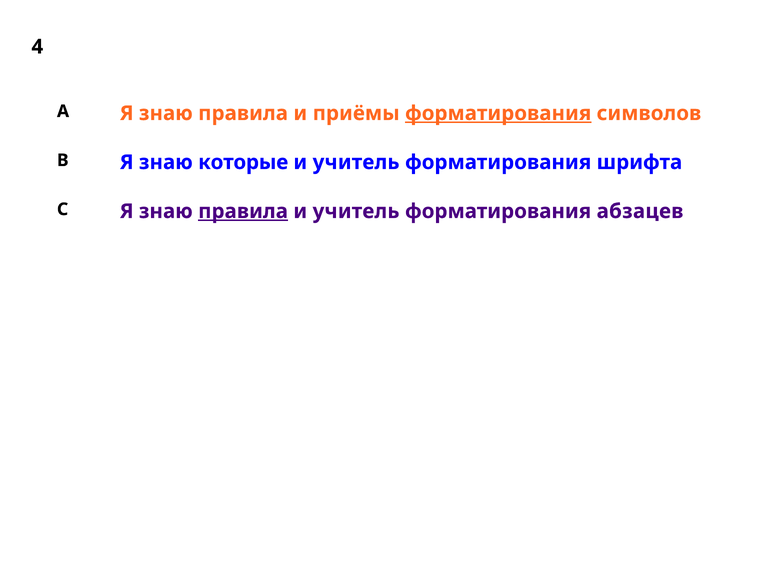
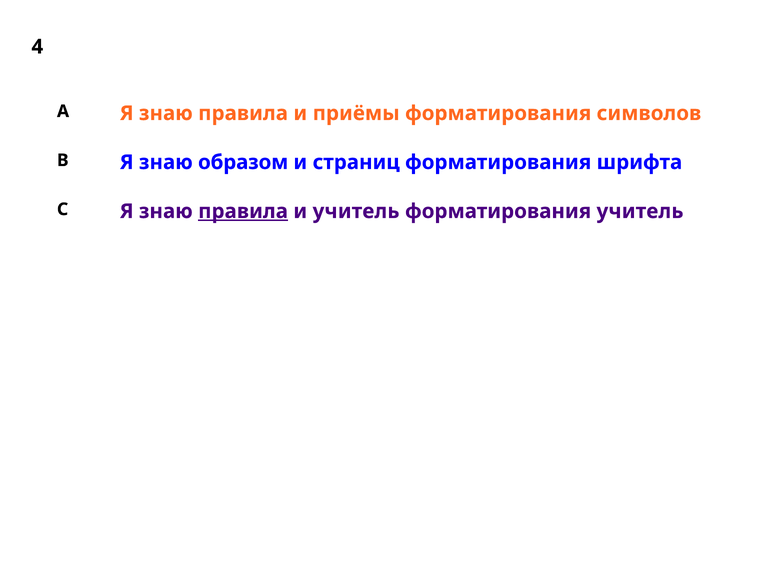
форматирования at (498, 113) underline: present -> none
которые: которые -> образом
учитель at (356, 162): учитель -> страниц
форматирования абзацев: абзацев -> учитель
